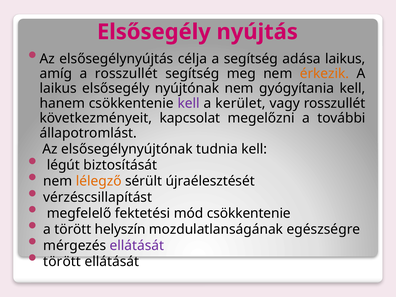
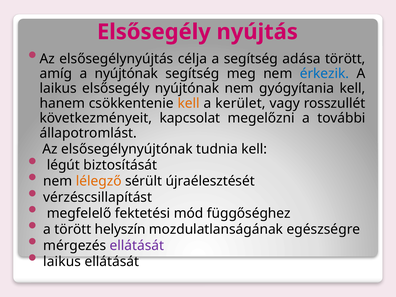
adása laikus: laikus -> törött
a rosszullét: rosszullét -> nyújtónak
érkezik colour: orange -> blue
kell at (189, 103) colour: purple -> orange
mód csökkentenie: csökkentenie -> függőséghez
törött at (62, 262): törött -> laikus
